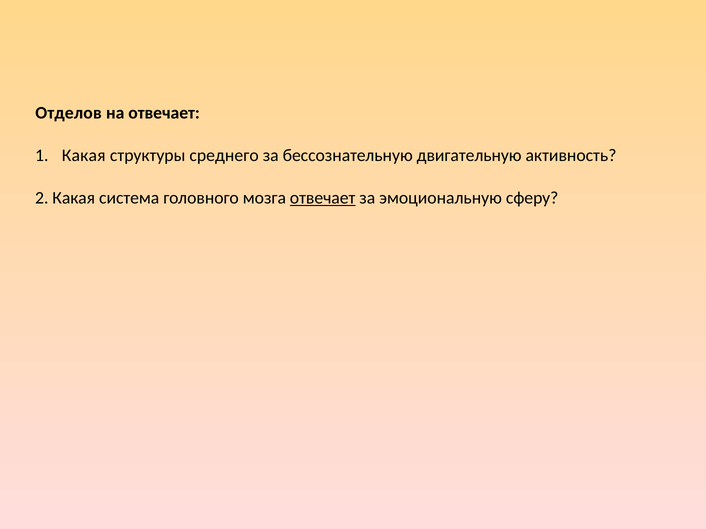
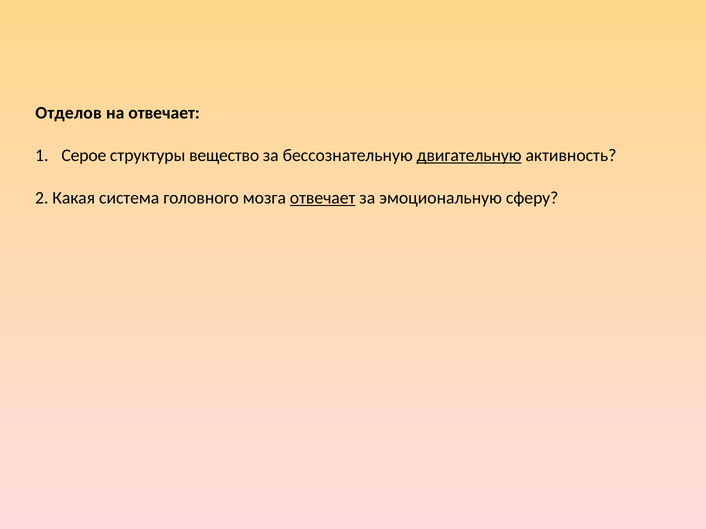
Какая at (84, 156): Какая -> Серое
среднего: среднего -> вещество
двигательную underline: none -> present
